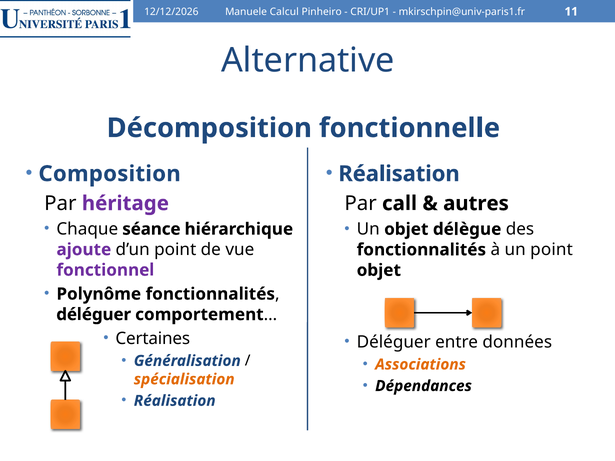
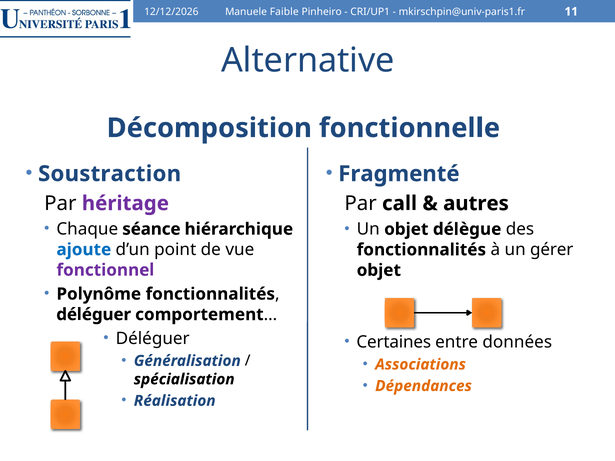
Calcul: Calcul -> Faible
Composition: Composition -> Soustraction
Réalisation at (399, 174): Réalisation -> Fragmenté
ajoute colour: purple -> blue
un point: point -> gérer
Certaines at (153, 339): Certaines -> Déléguer
Déléguer at (394, 342): Déléguer -> Certaines
spécialisation colour: orange -> black
Dépendances colour: black -> orange
